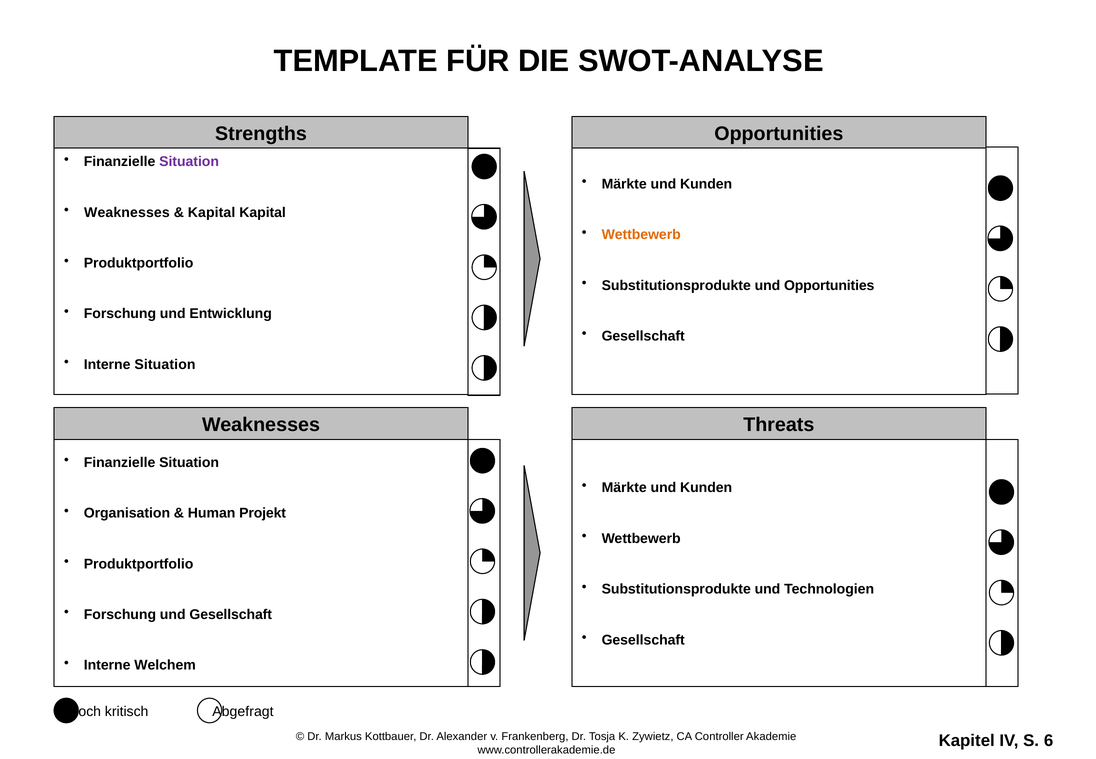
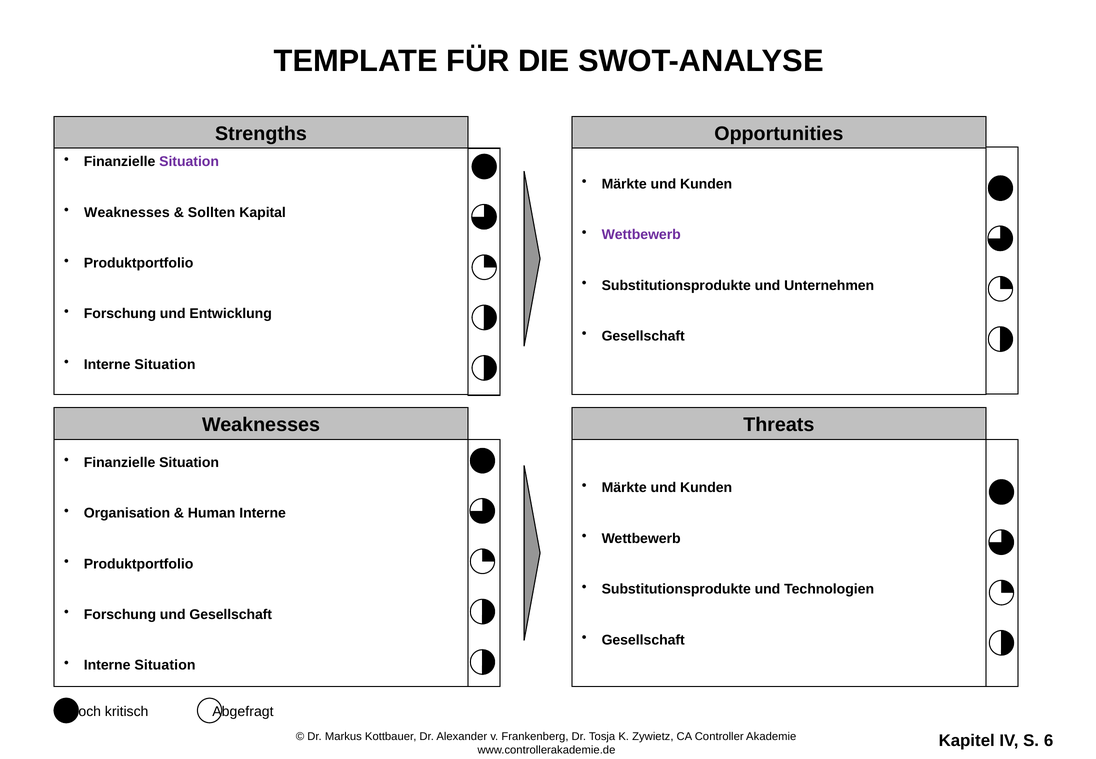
Kapital at (212, 212): Kapital -> Sollten
Wettbewerb at (641, 235) colour: orange -> purple
und Opportunities: Opportunities -> Unternehmen
Human Projekt: Projekt -> Interne
Welchem at (165, 665): Welchem -> Situation
